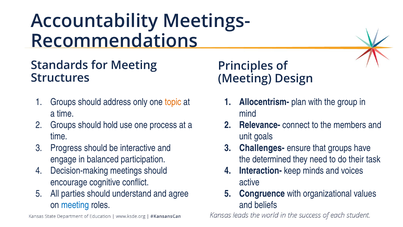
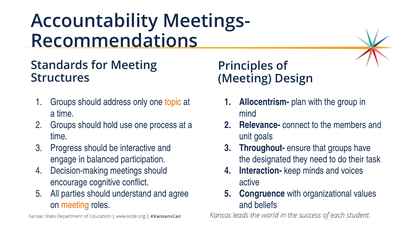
Challenges-: Challenges- -> Throughout-
determined: determined -> designated
meeting at (75, 205) colour: blue -> orange
